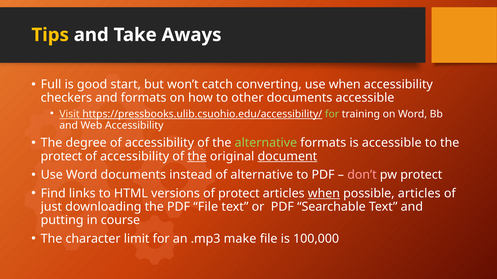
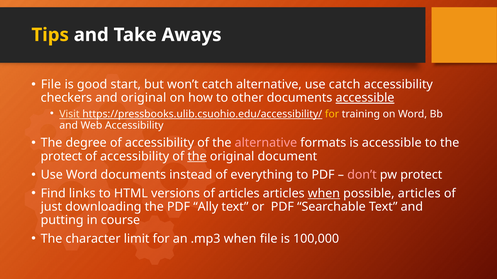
Full at (51, 85): Full -> File
catch converting: converting -> alternative
use when: when -> catch
and formats: formats -> original
accessible at (365, 98) underline: none -> present
for at (332, 114) colour: light green -> yellow
alternative at (266, 143) colour: light green -> pink
document underline: present -> none
of alternative: alternative -> everything
of protect: protect -> articles
PDF File: File -> Ally
.mp3 make: make -> when
